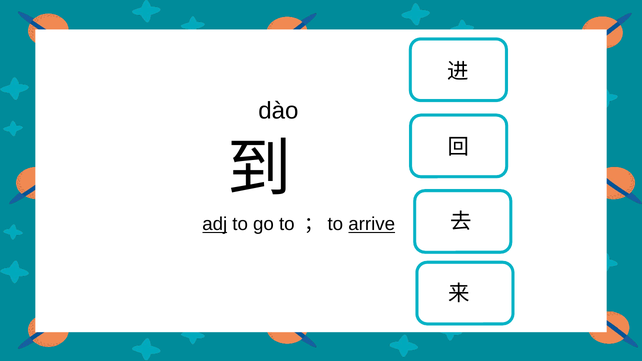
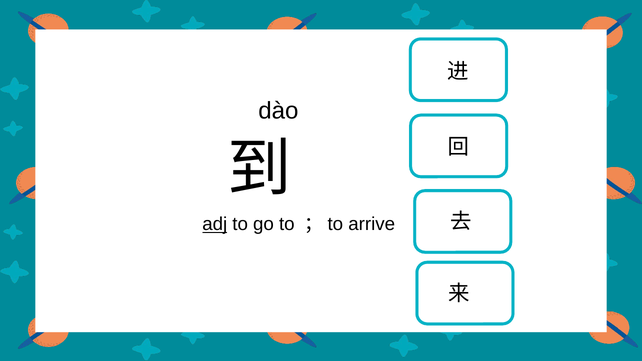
arrive underline: present -> none
